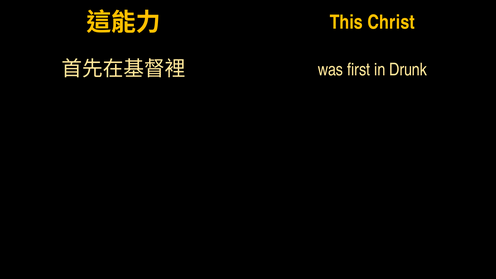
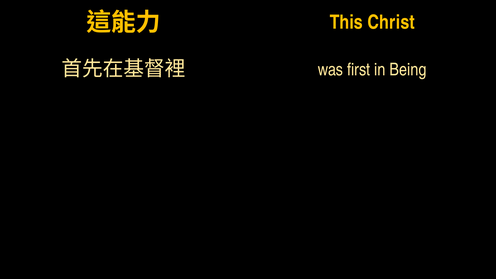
Drunk: Drunk -> Being
